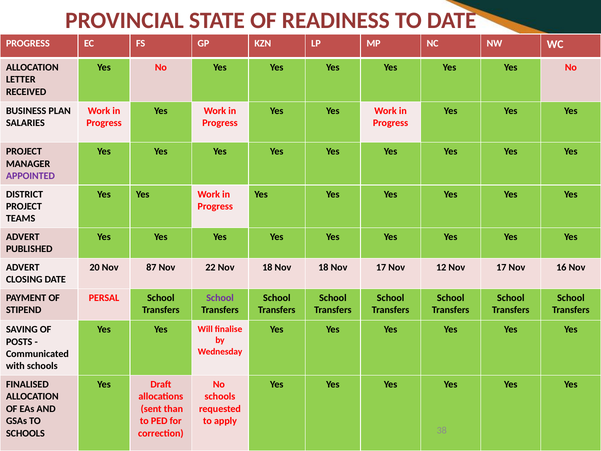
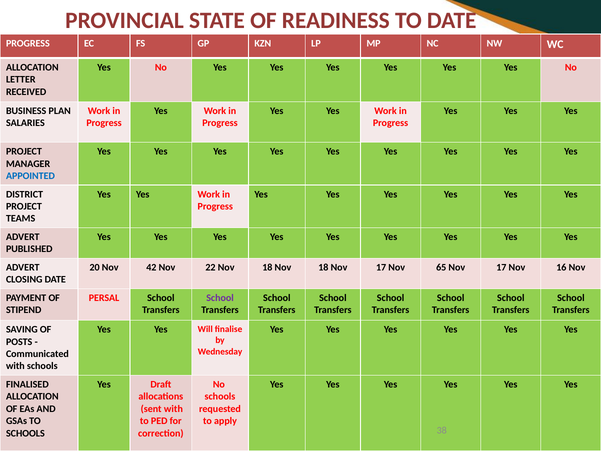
APPOINTED colour: purple -> blue
87: 87 -> 42
12: 12 -> 65
sent than: than -> with
